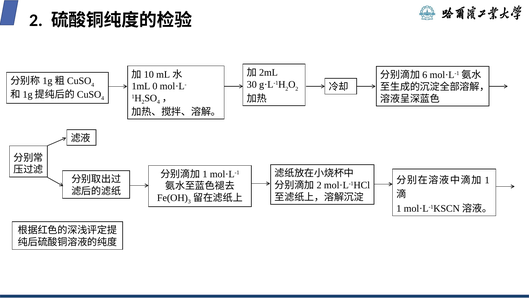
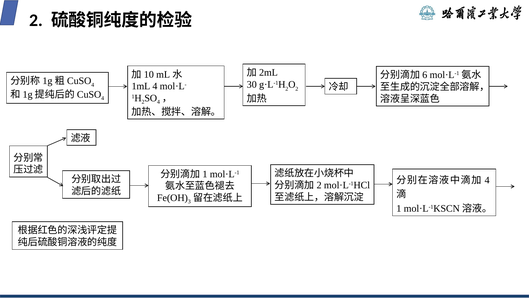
1mL 0: 0 -> 4
1 at (487, 180): 1 -> 4
